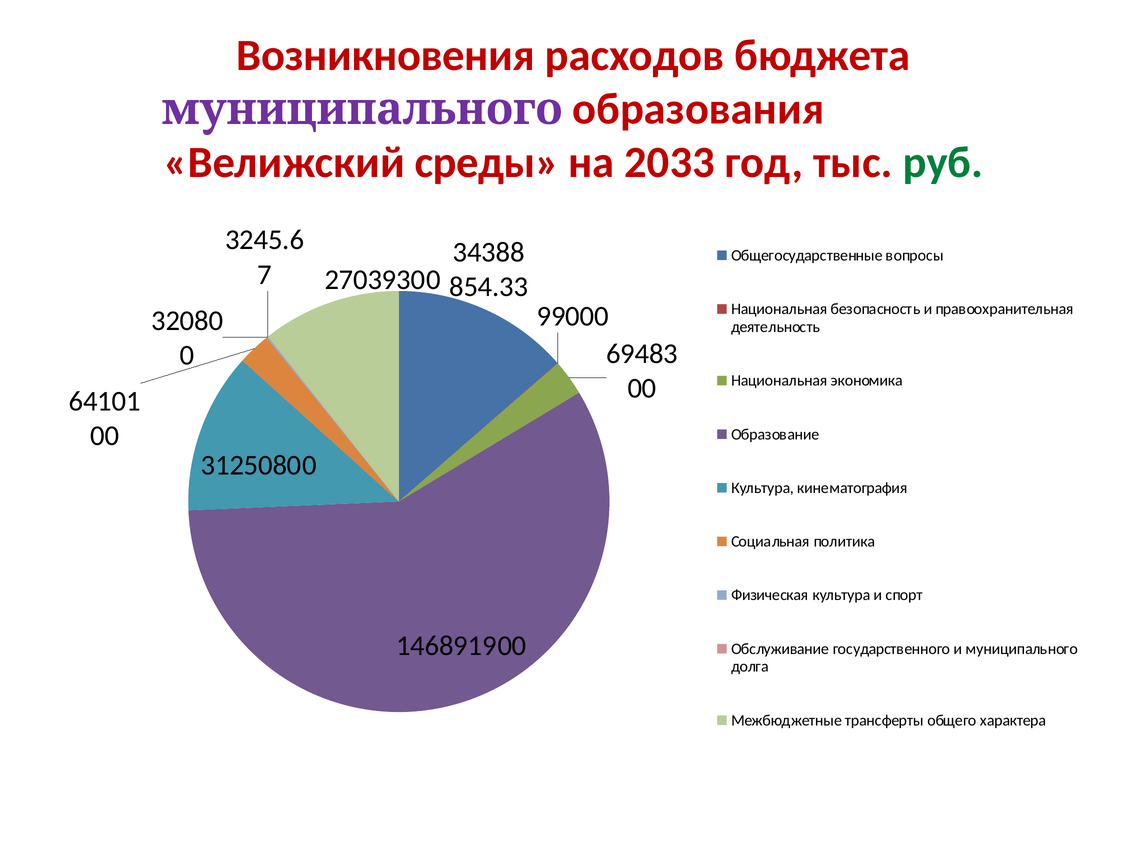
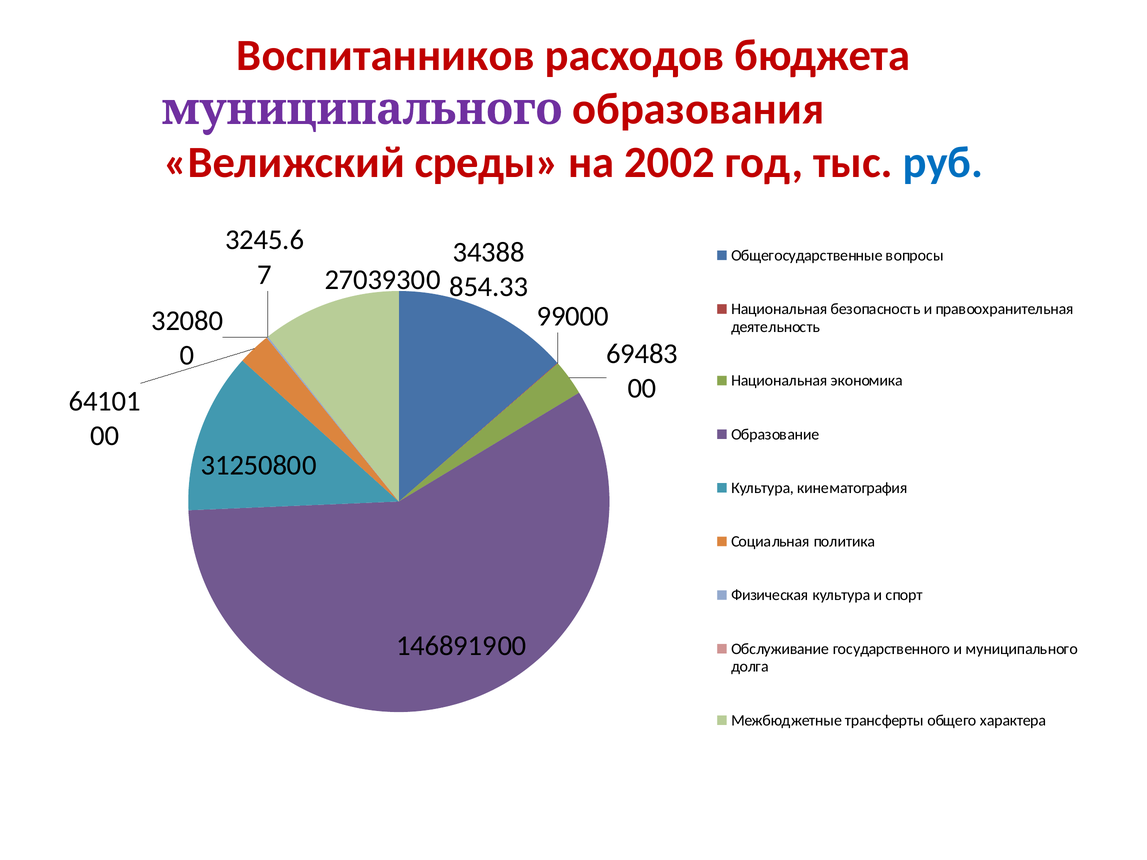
Возникновения: Возникновения -> Воспитанников
2033: 2033 -> 2002
руб colour: green -> blue
